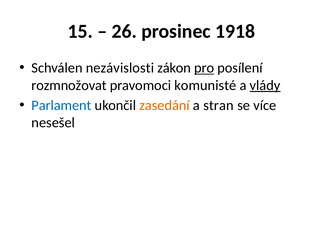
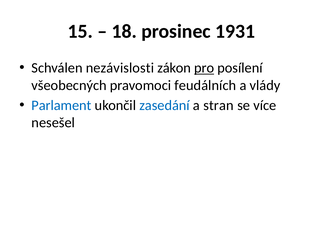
26: 26 -> 18
1918: 1918 -> 1931
rozmnožovat: rozmnožovat -> všeobecných
komunisté: komunisté -> feudálních
vlády underline: present -> none
zasedání colour: orange -> blue
